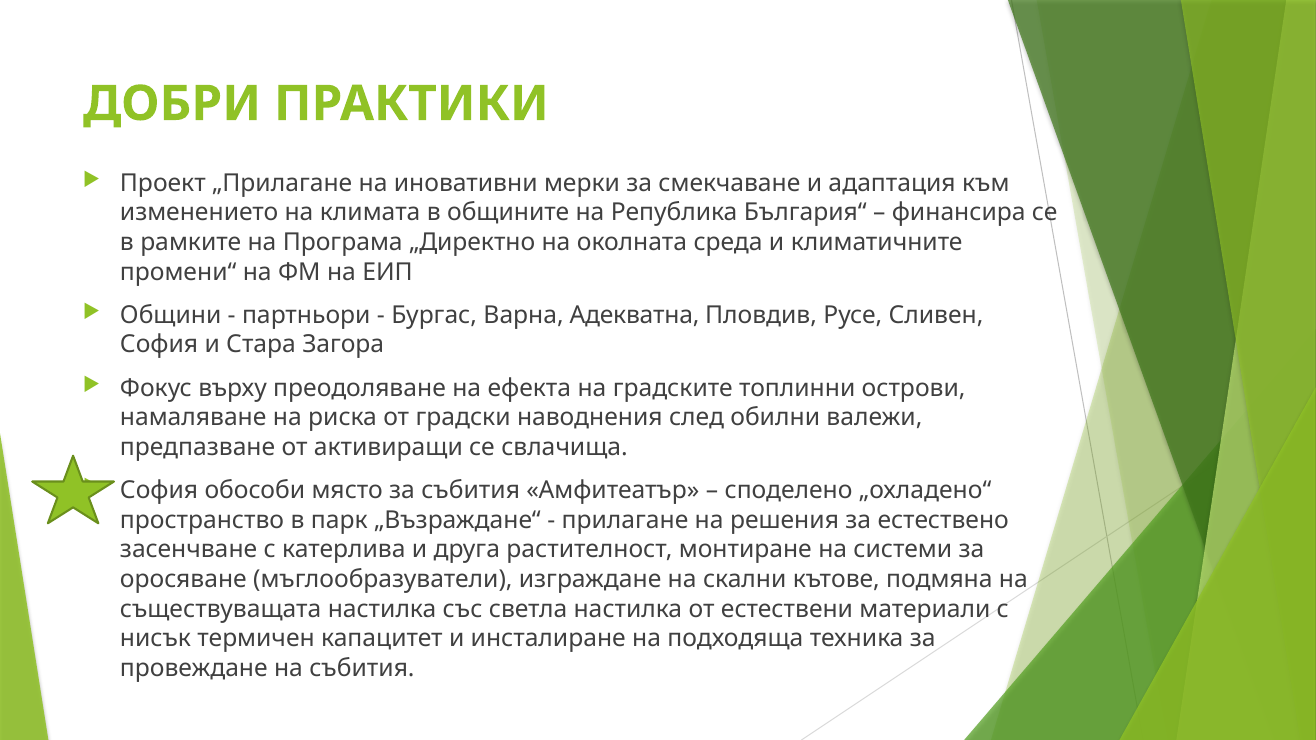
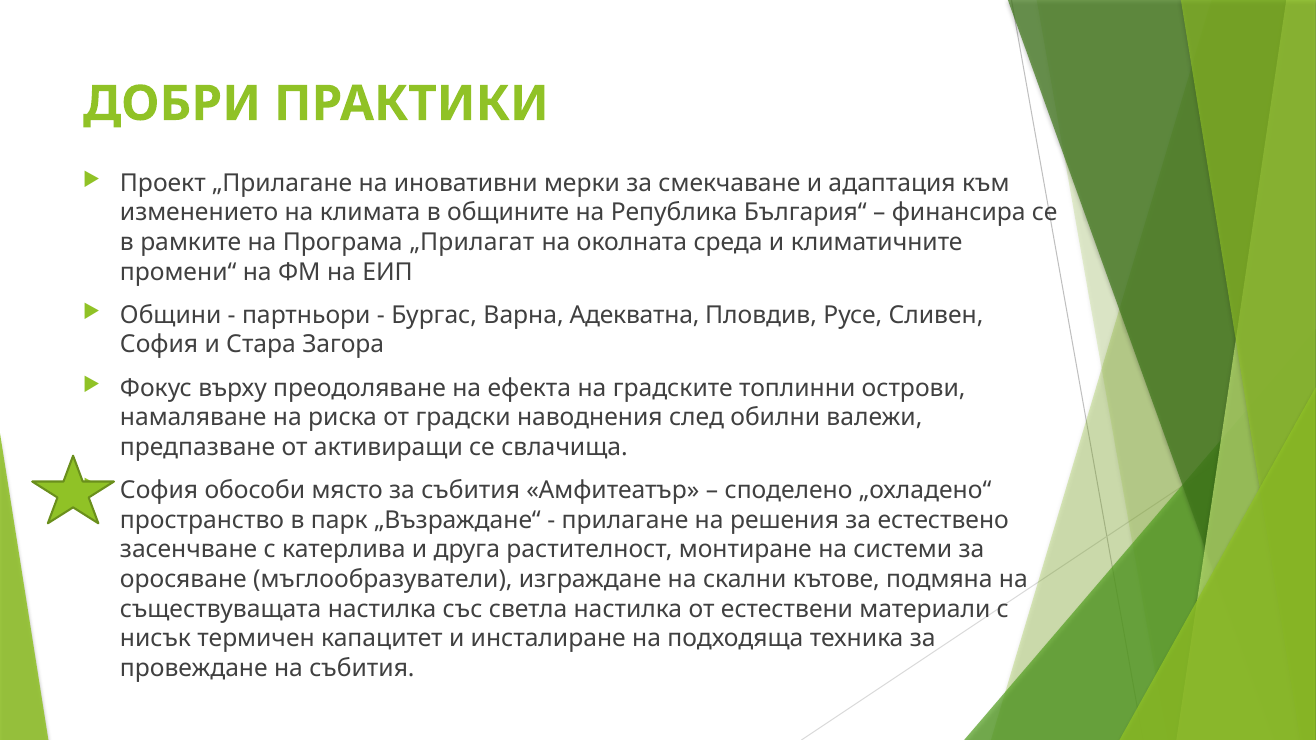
„Директно: „Директно -> „Прилагат
